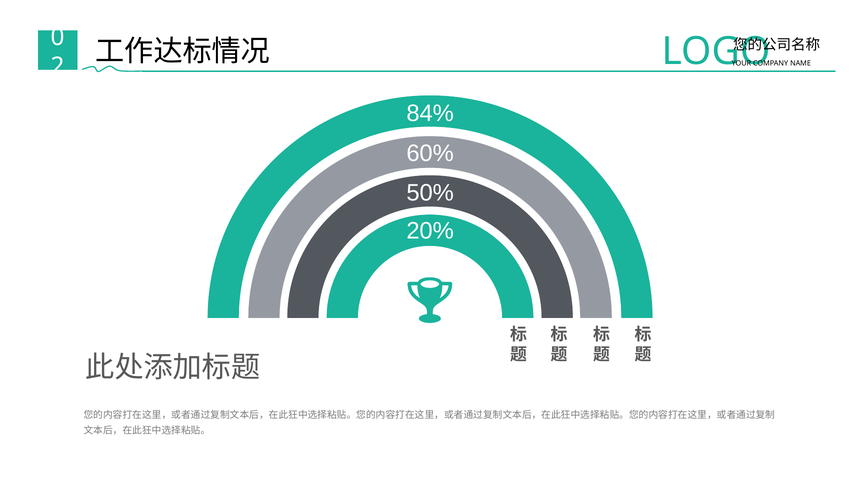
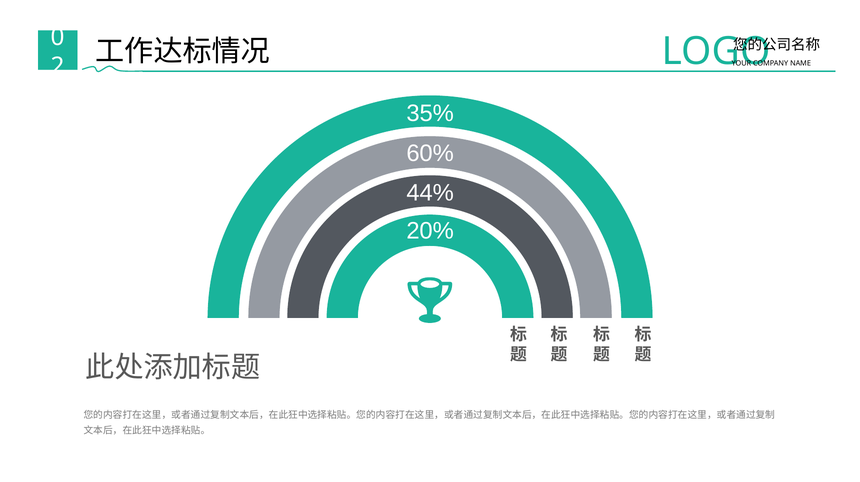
84%: 84% -> 35%
50%: 50% -> 44%
